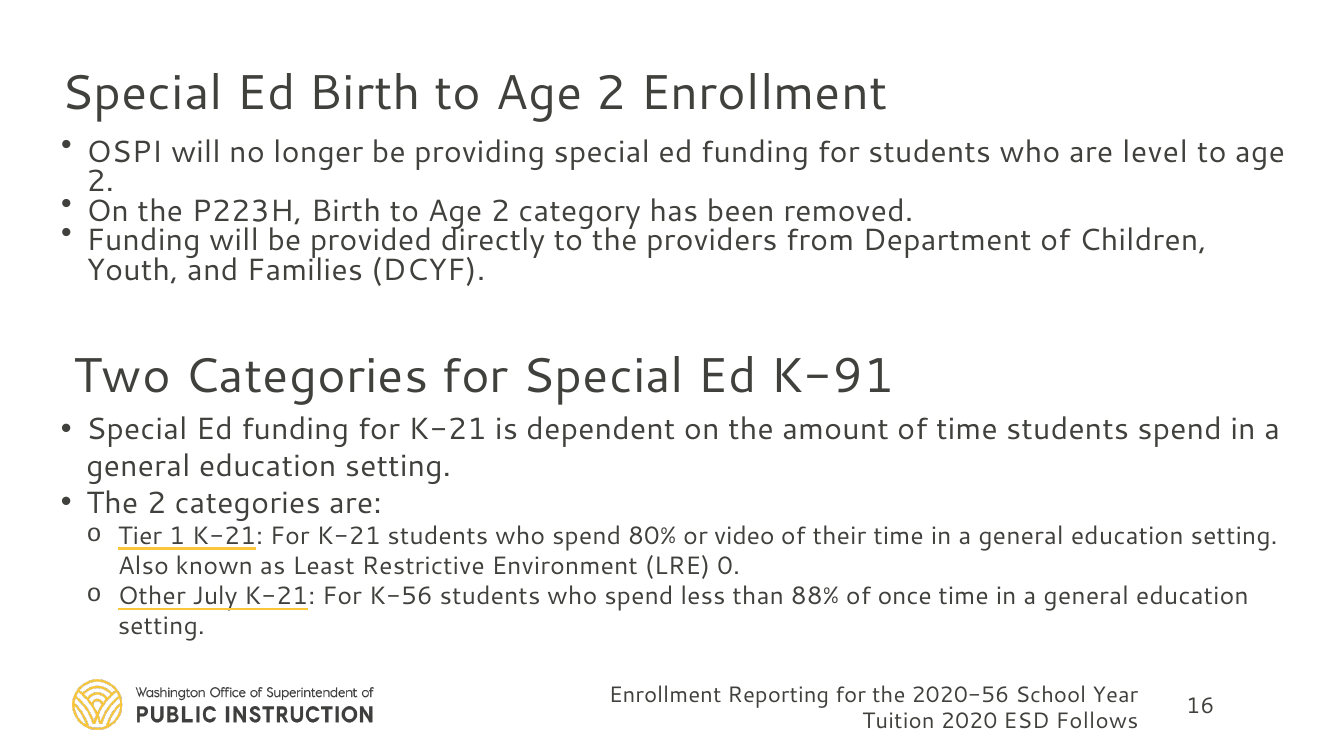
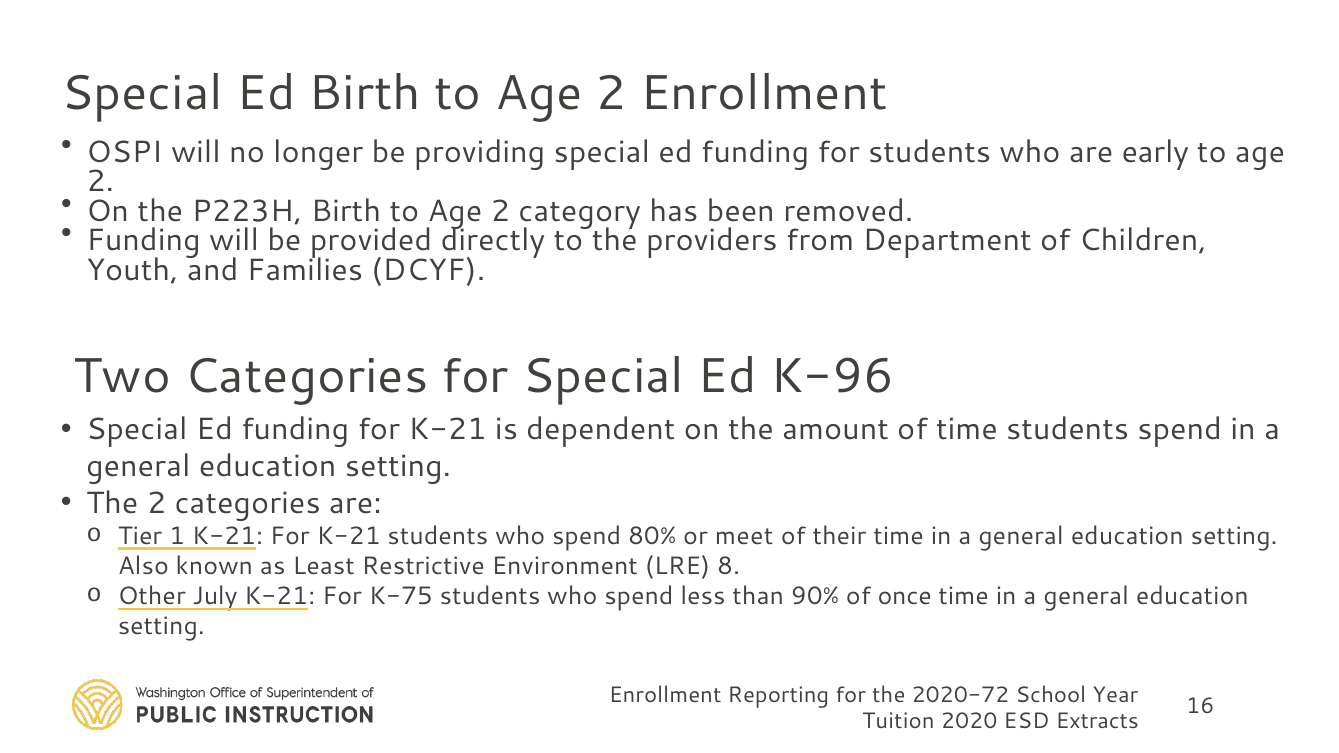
level: level -> early
K-91: K-91 -> K-96
video: video -> meet
0: 0 -> 8
K-56: K-56 -> K-75
88%: 88% -> 90%
2020-56: 2020-56 -> 2020-72
Follows: Follows -> Extracts
